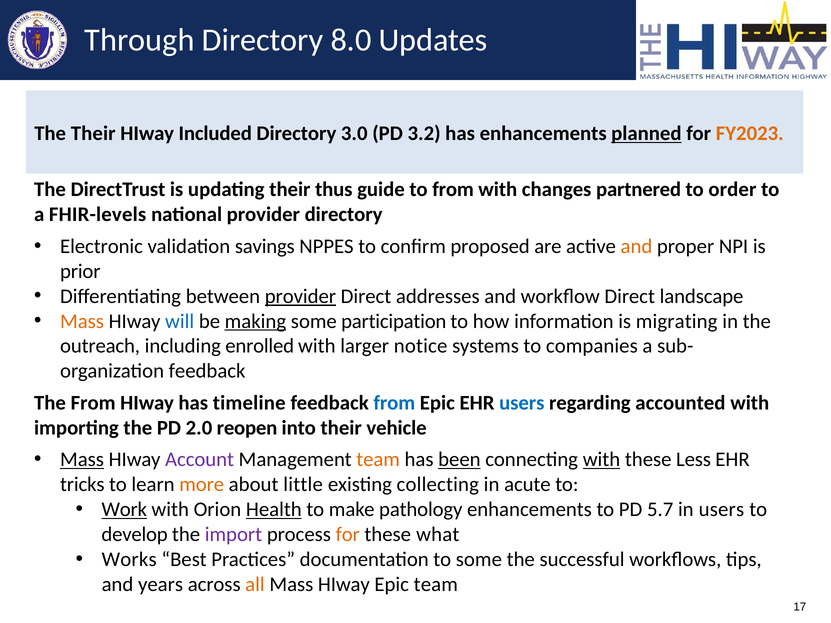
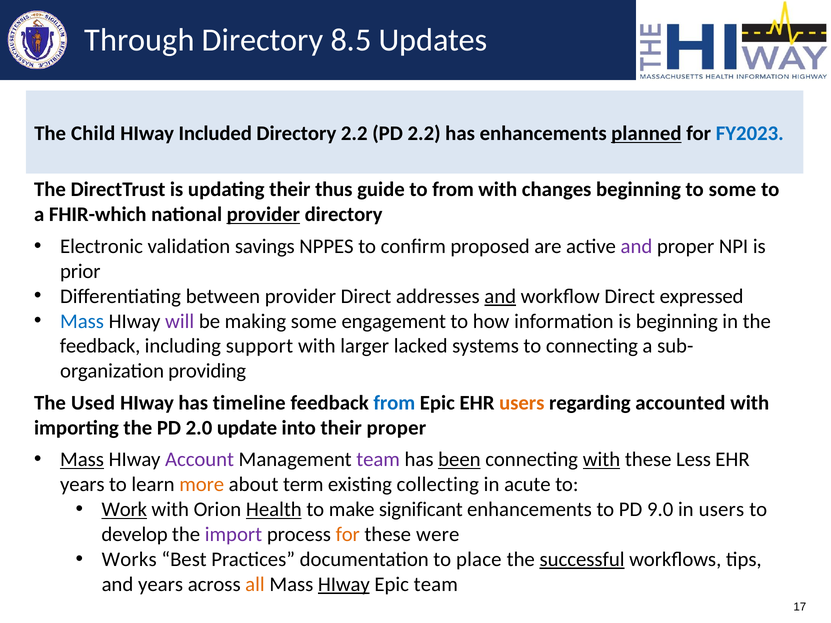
8.0: 8.0 -> 8.5
The Their: Their -> Child
Directory 3.0: 3.0 -> 2.2
PD 3.2: 3.2 -> 2.2
FY2023 colour: orange -> blue
changes partnered: partnered -> beginning
to order: order -> some
FHIR-levels: FHIR-levels -> FHIR-which
provider at (263, 215) underline: none -> present
and at (636, 247) colour: orange -> purple
provider at (300, 296) underline: present -> none
and at (500, 296) underline: none -> present
landscape: landscape -> expressed
Mass at (82, 321) colour: orange -> blue
will colour: blue -> purple
making underline: present -> none
participation: participation -> engagement
is migrating: migrating -> beginning
outreach at (100, 346): outreach -> feedback
enrolled: enrolled -> support
notice: notice -> lacked
to companies: companies -> connecting
feedback at (207, 371): feedback -> providing
The From: From -> Used
users at (522, 403) colour: blue -> orange
reopen: reopen -> update
their vehicle: vehicle -> proper
team at (378, 460) colour: orange -> purple
tricks at (82, 485): tricks -> years
little: little -> term
pathology: pathology -> significant
5.7: 5.7 -> 9.0
what: what -> were
to some: some -> place
successful underline: none -> present
HIway at (344, 584) underline: none -> present
